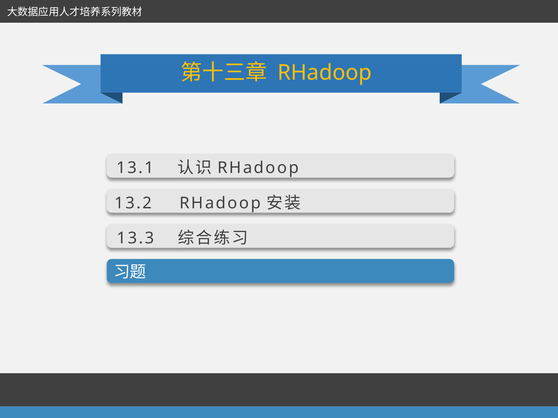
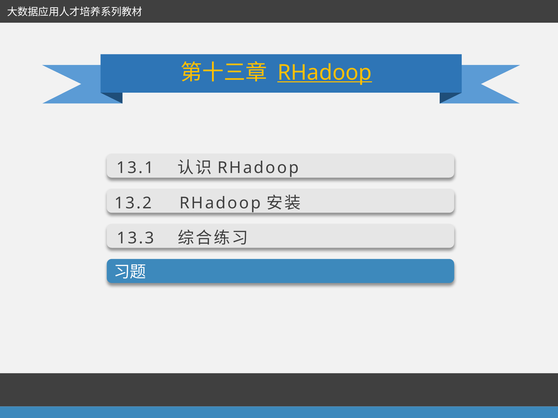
RHadoop at (325, 73) underline: none -> present
